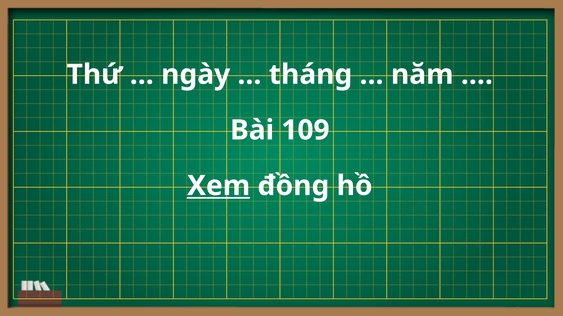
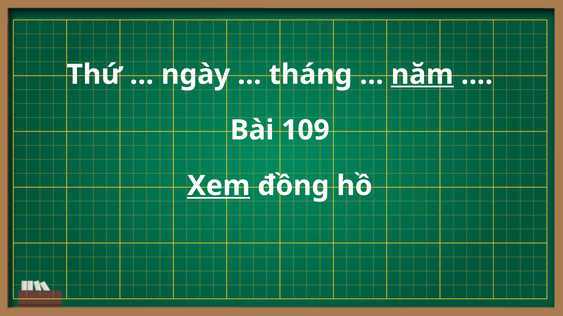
năm underline: none -> present
